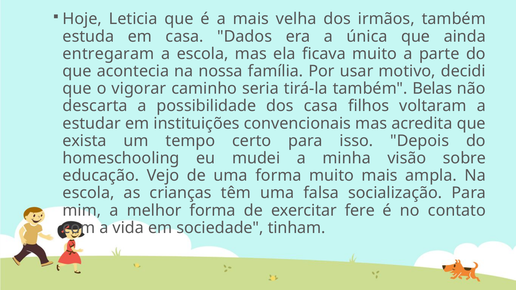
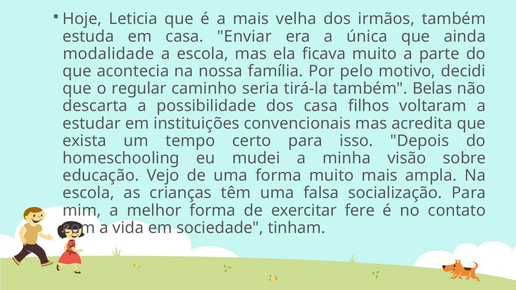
Dados: Dados -> Enviar
entregaram: entregaram -> modalidade
usar: usar -> pelo
vigorar: vigorar -> regular
